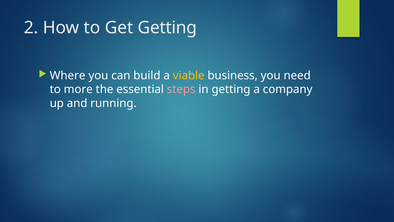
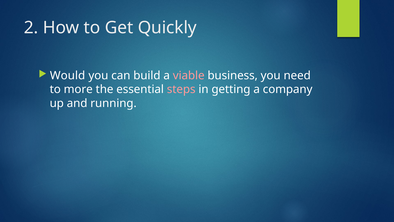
Get Getting: Getting -> Quickly
Where: Where -> Would
viable colour: yellow -> pink
